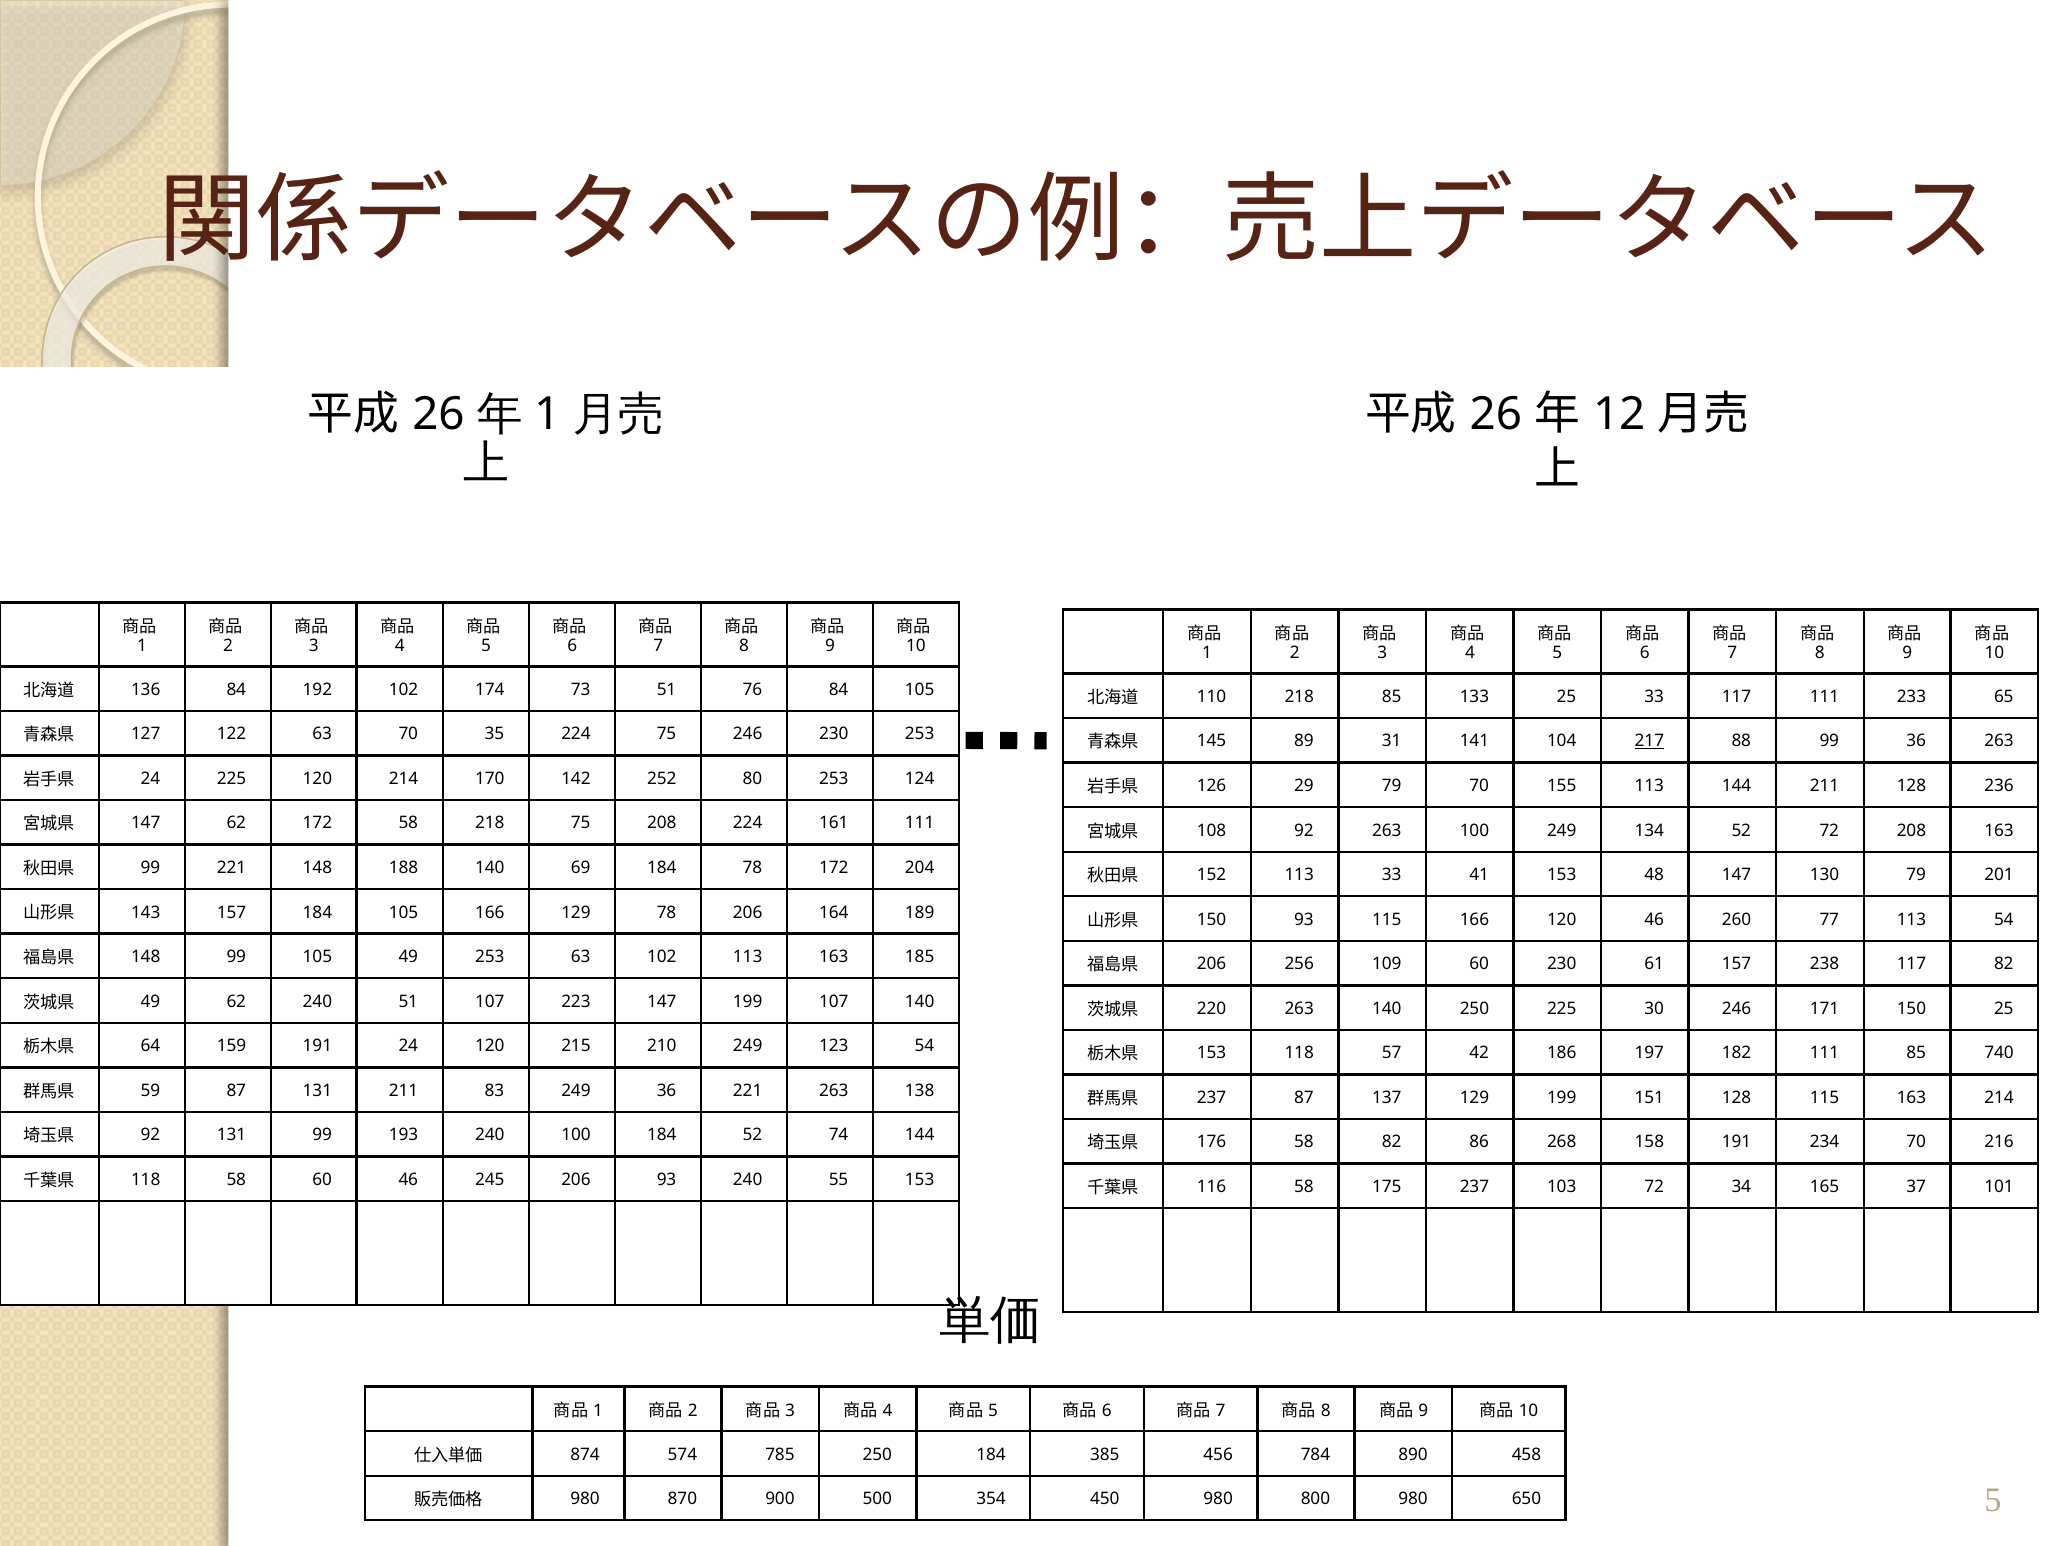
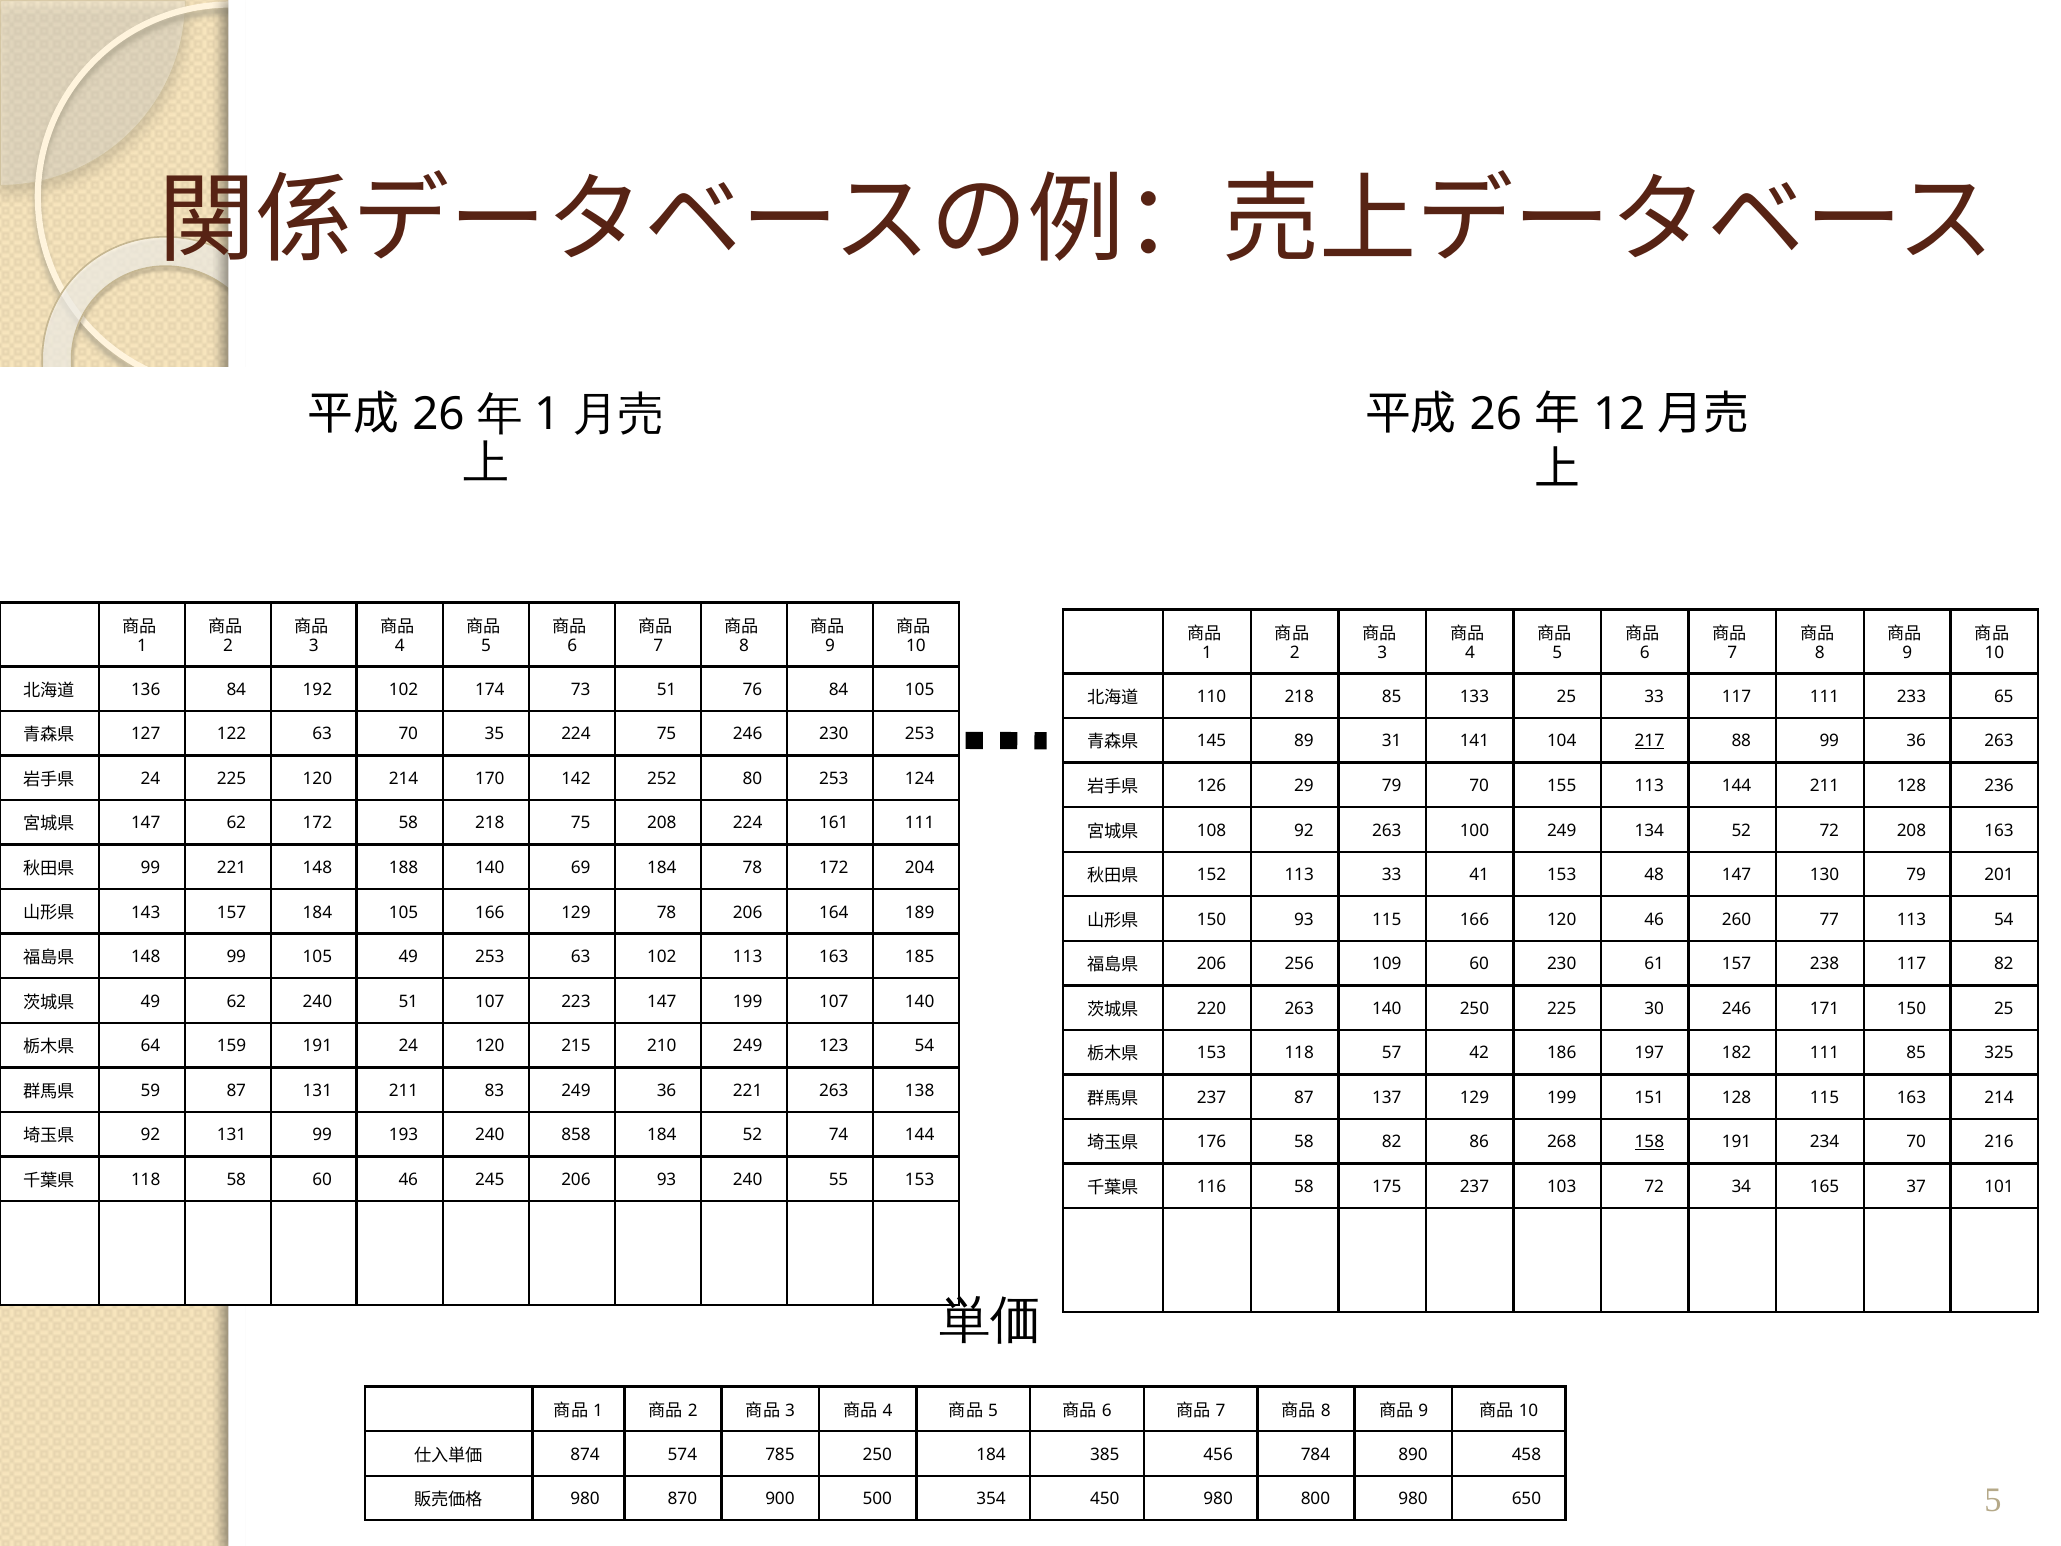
740: 740 -> 325
240 100: 100 -> 858
158 underline: none -> present
